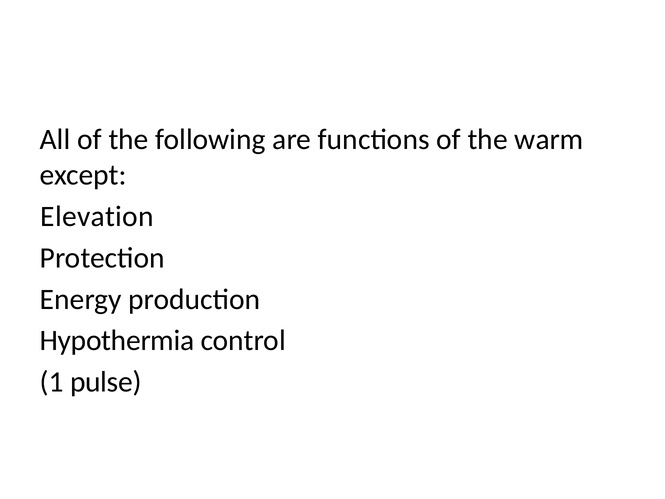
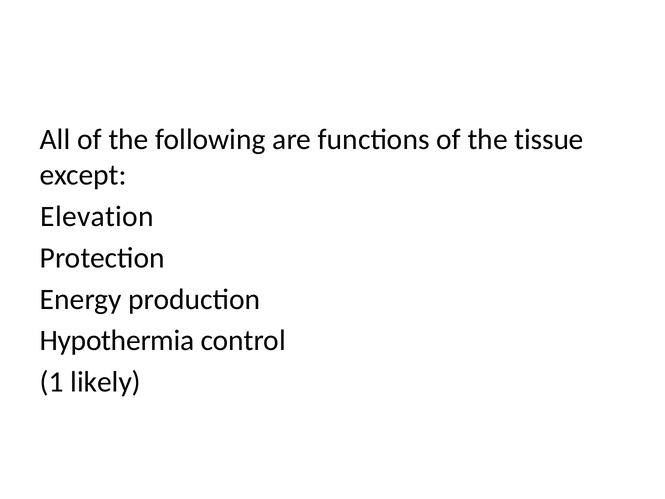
warm: warm -> tissue
pulse: pulse -> likely
